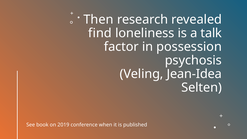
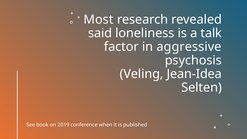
Then: Then -> Most
find: find -> said
possession: possession -> aggressive
